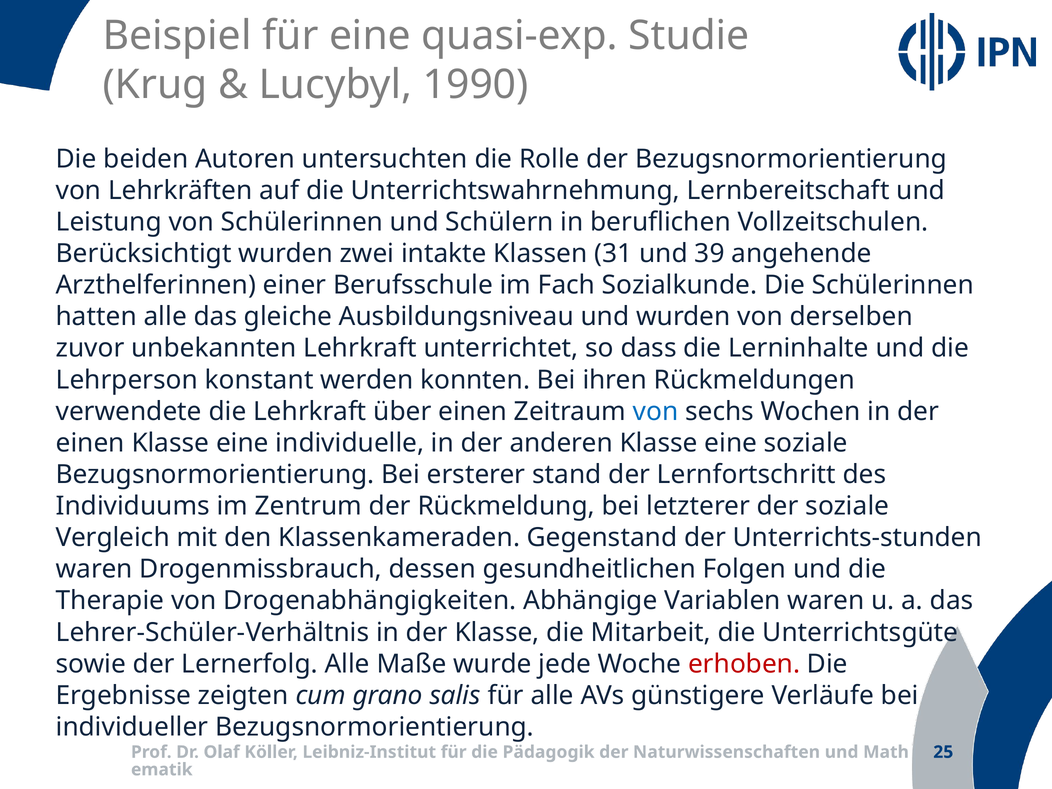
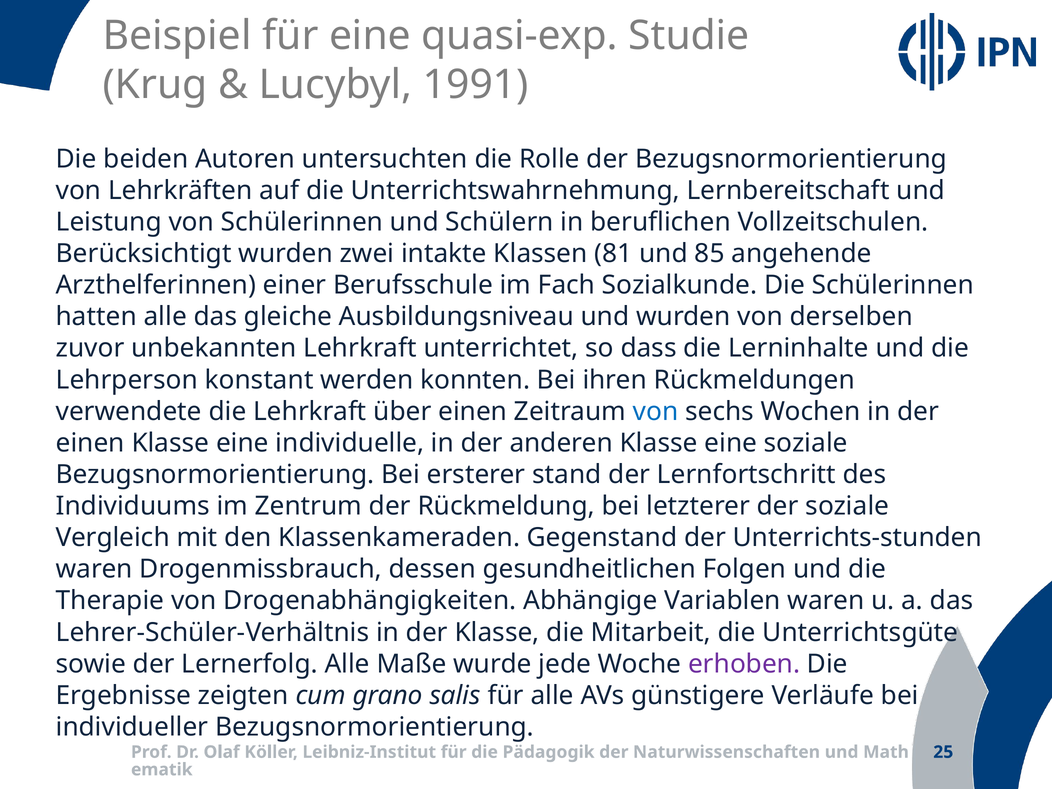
1990: 1990 -> 1991
31: 31 -> 81
39: 39 -> 85
erhoben colour: red -> purple
